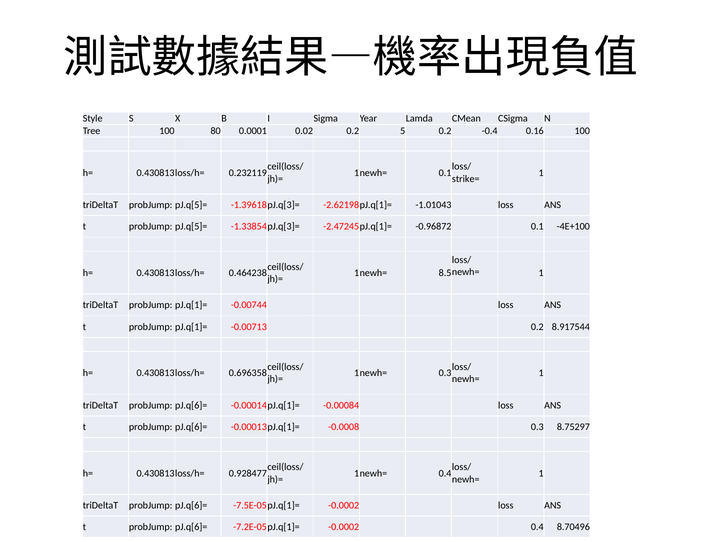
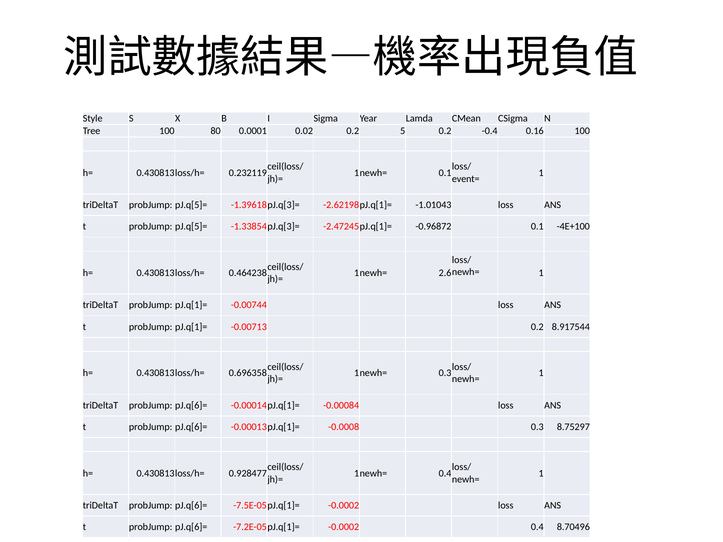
strike=: strike= -> event=
8.5: 8.5 -> 2.6
